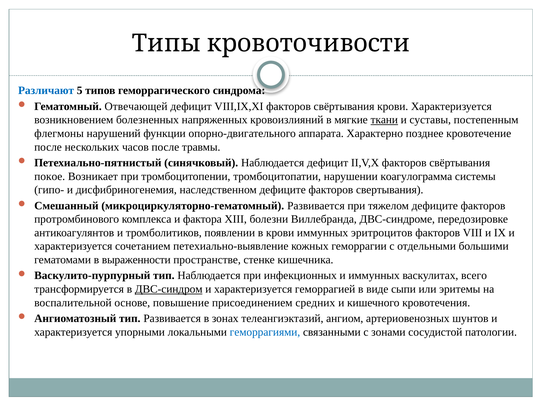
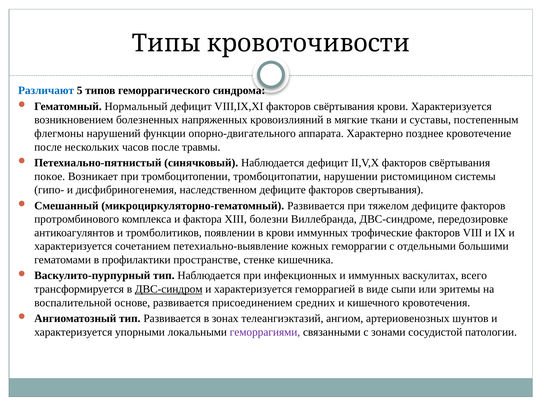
Отвечающей: Отвечающей -> Нормальный
ткани underline: present -> none
коагулограмма: коагулограмма -> ристомицином
эритроцитов: эритроцитов -> трофические
выраженности: выраженности -> профилактики
основе повышение: повышение -> развивается
геморрагиями colour: blue -> purple
